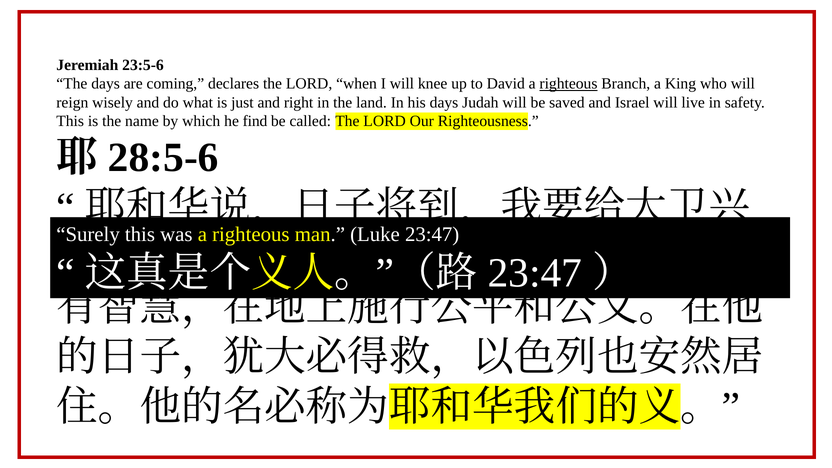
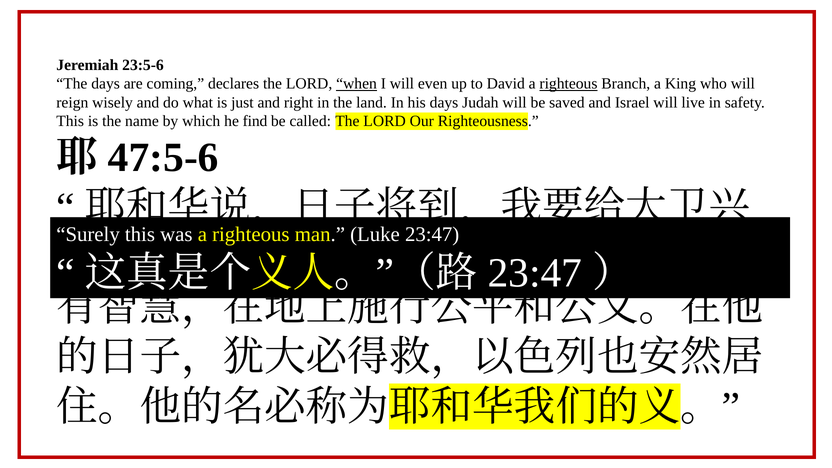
when underline: none -> present
knee: knee -> even
28:5-6: 28:5-6 -> 47:5-6
